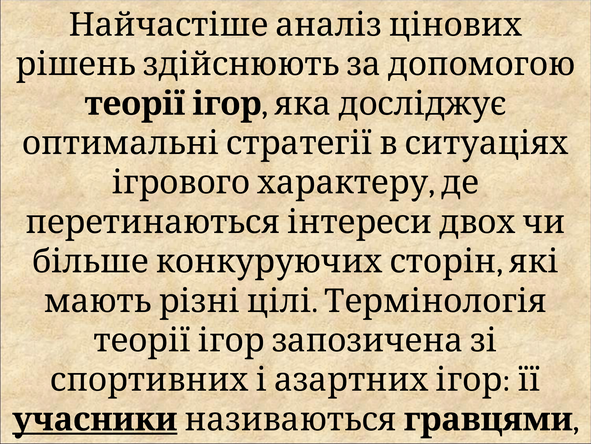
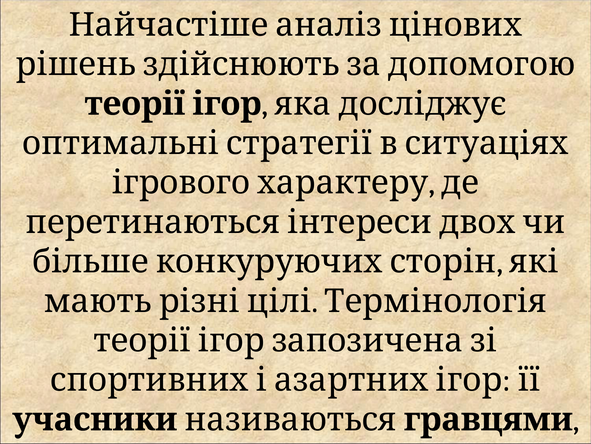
учасники underline: present -> none
